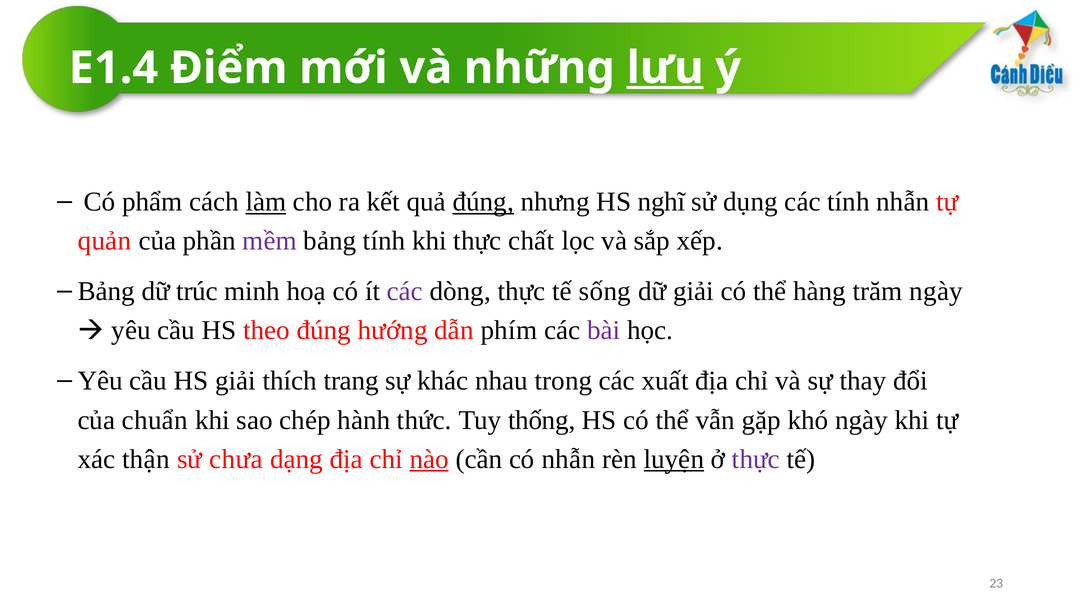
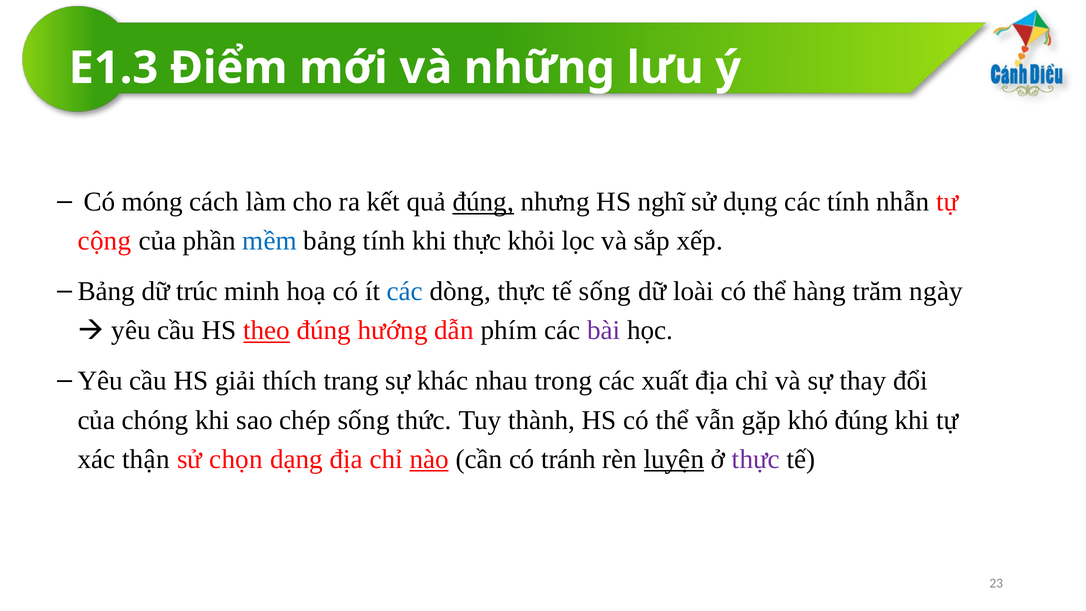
E1.4: E1.4 -> E1.3
lưu underline: present -> none
phẩm: phẩm -> móng
làm underline: present -> none
quản: quản -> cộng
mềm colour: purple -> blue
chất: chất -> khỏi
các at (405, 291) colour: purple -> blue
dữ giải: giải -> loài
theo underline: none -> present
chuẩn: chuẩn -> chóng
chép hành: hành -> sống
thống: thống -> thành
khó ngày: ngày -> đúng
chưa: chưa -> chọn
có nhẫn: nhẫn -> tránh
